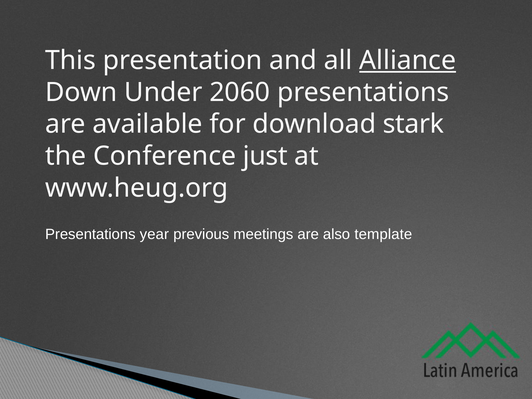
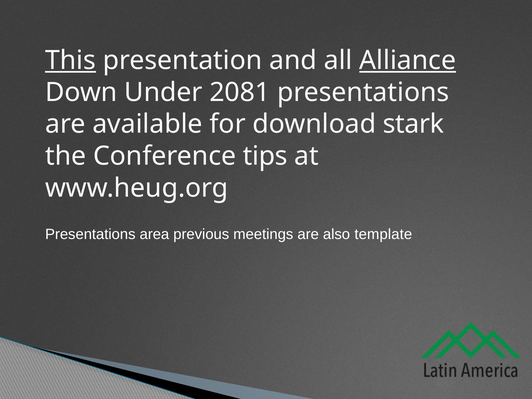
This underline: none -> present
2060: 2060 -> 2081
just: just -> tips
year: year -> area
